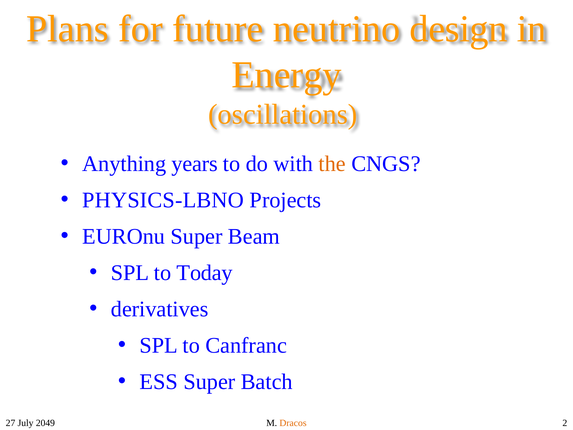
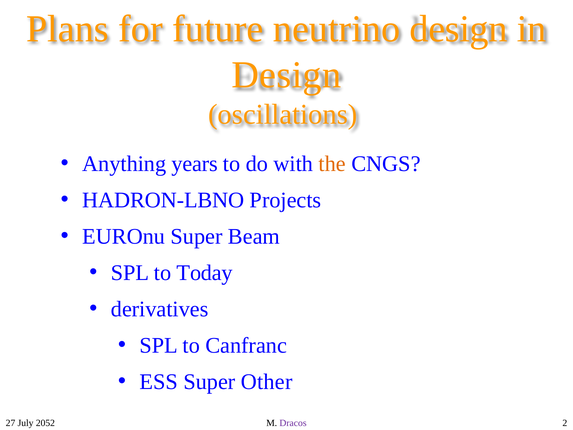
Energy at (286, 75): Energy -> Design
PHYSICS-LBNO: PHYSICS-LBNO -> HADRON-LBNO
Batch: Batch -> Other
2049: 2049 -> 2052
Dracos colour: orange -> purple
